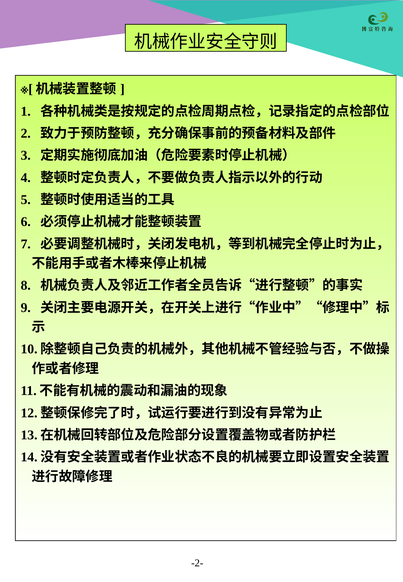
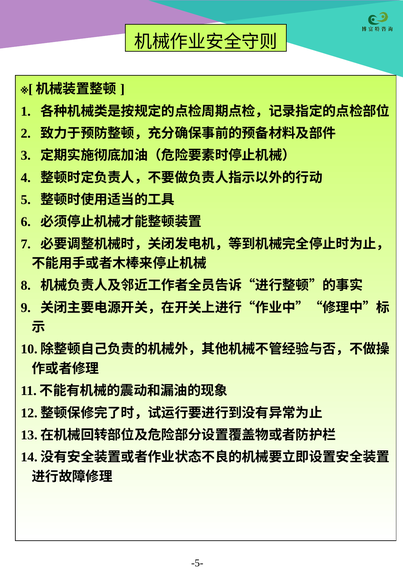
-2-: -2- -> -5-
